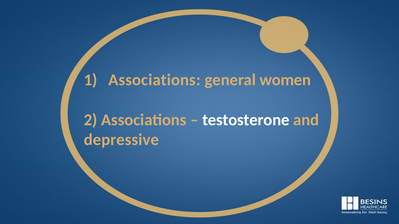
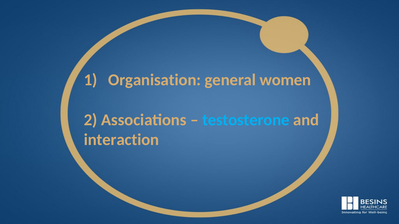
Associations at (154, 80): Associations -> Organisation
testosterone colour: white -> light blue
depressive: depressive -> interaction
